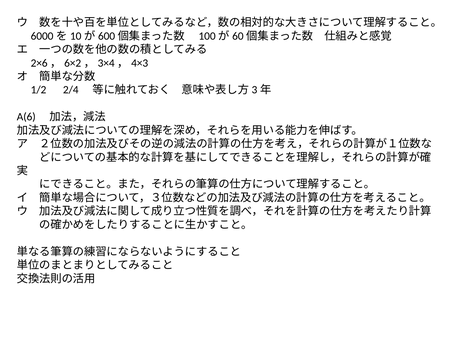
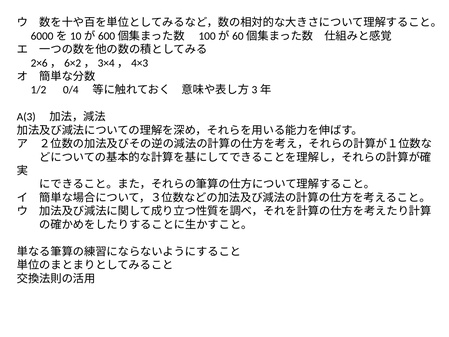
2/4: 2/4 -> 0/4
A(6: A(6 -> A(3
